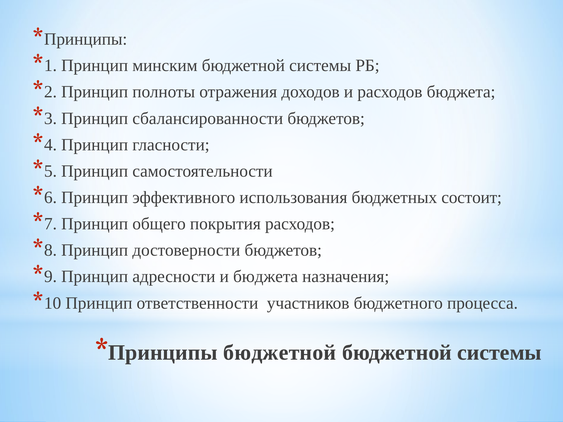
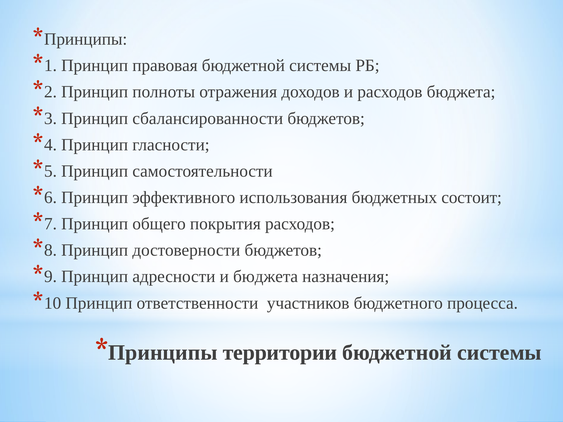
минским: минским -> правовая
бюджетной at (280, 353): бюджетной -> территории
